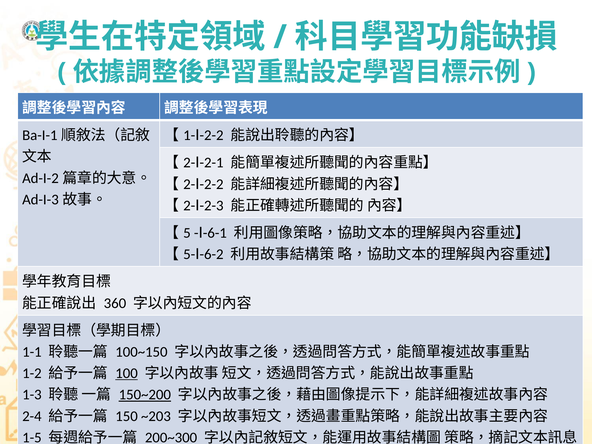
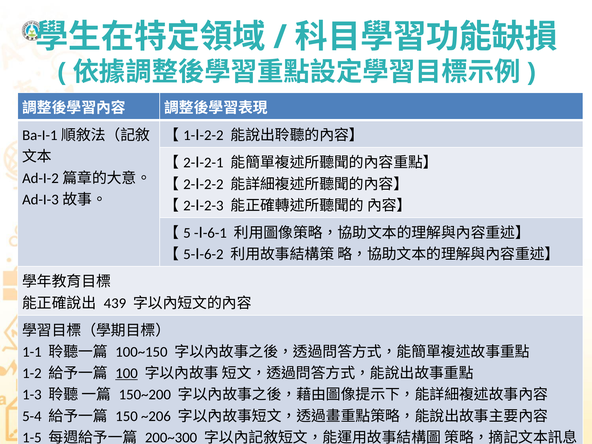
360: 360 -> 439
150~200 underline: present -> none
2-4: 2-4 -> 5-4
~203: ~203 -> ~206
